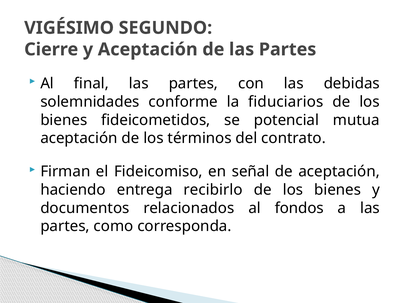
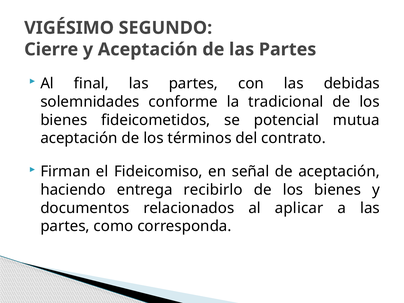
fiduciarios: fiduciarios -> tradicional
fondos: fondos -> aplicar
